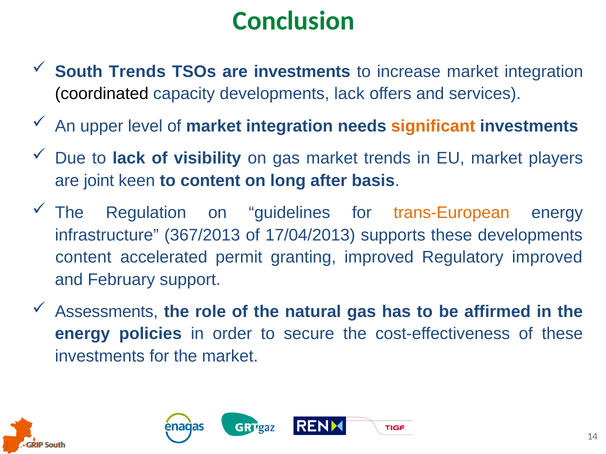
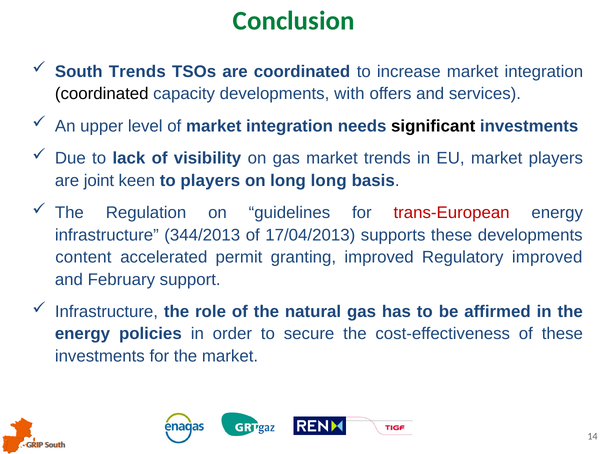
are investments: investments -> coordinated
developments lack: lack -> with
significant colour: orange -> black
to content: content -> players
long after: after -> long
trans-European colour: orange -> red
367/2013: 367/2013 -> 344/2013
Assessments at (106, 312): Assessments -> Infrastructure
